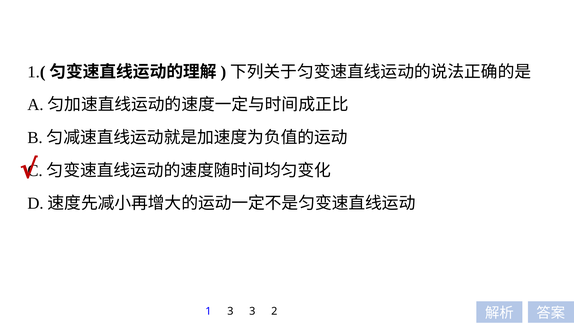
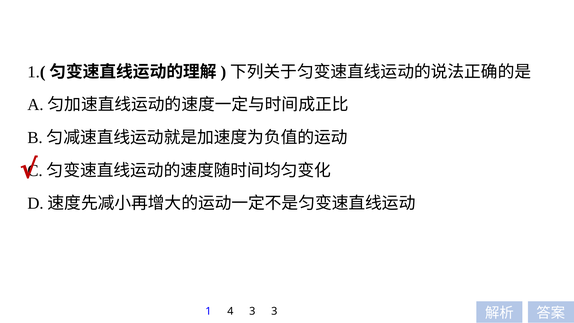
1 3: 3 -> 4
3 2: 2 -> 3
